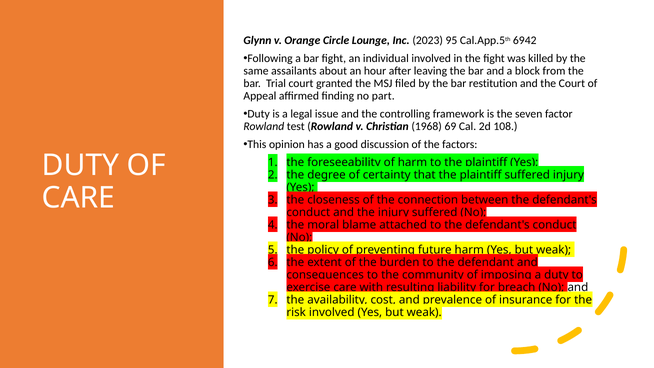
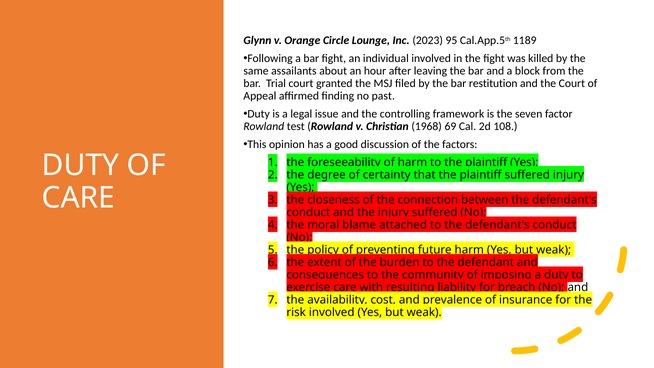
6942: 6942 -> 1189
part: part -> past
